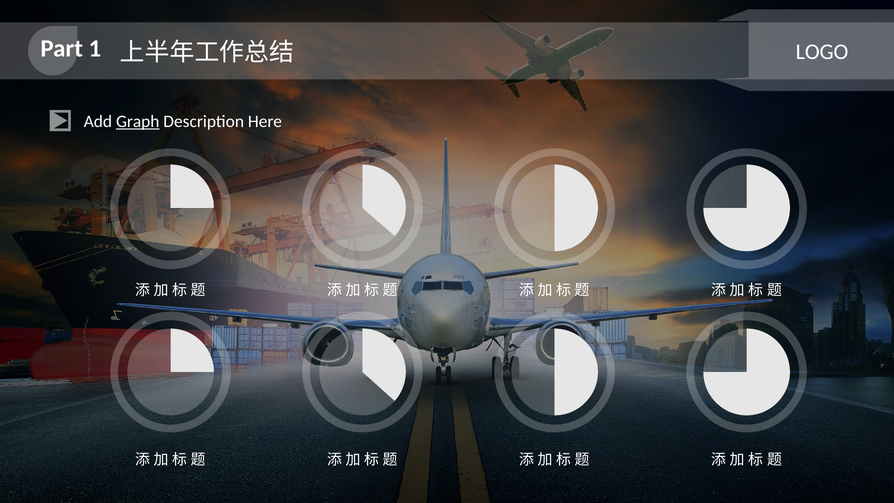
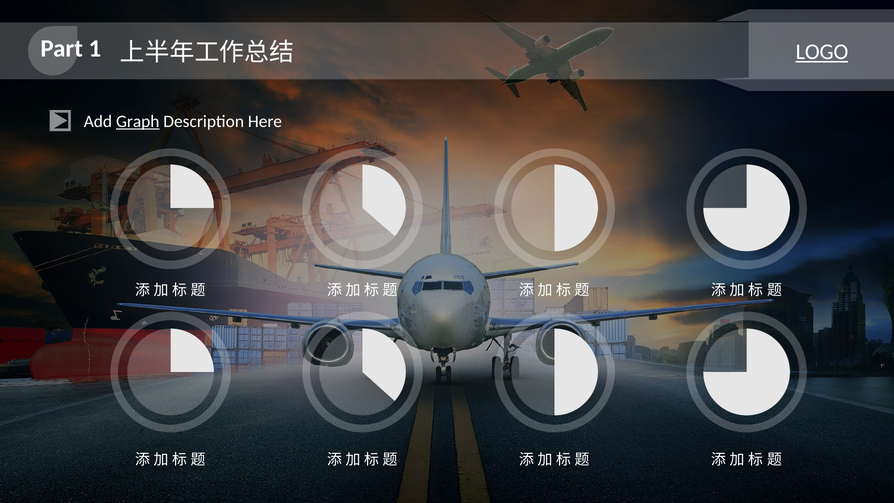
LOGO underline: none -> present
